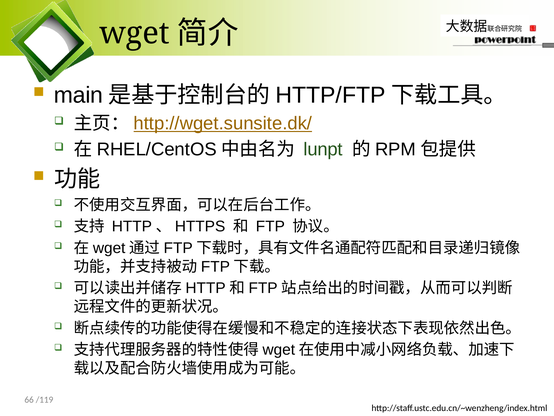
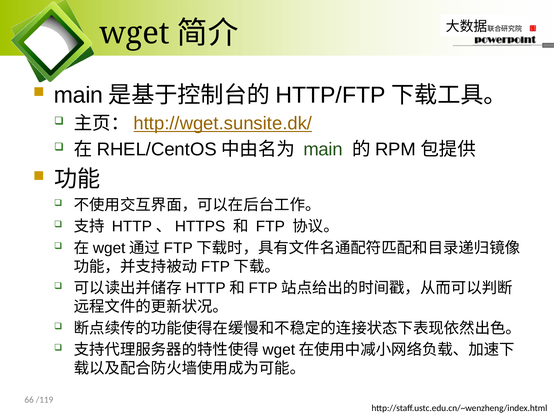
lunpt at (323, 149): lunpt -> main
